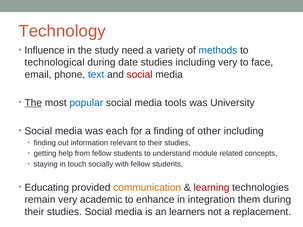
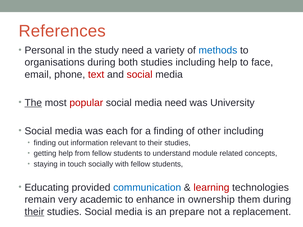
Technology: Technology -> References
Influence: Influence -> Personal
technological: technological -> organisations
date: date -> both
including very: very -> help
text colour: blue -> red
popular colour: blue -> red
media tools: tools -> need
communication colour: orange -> blue
integration: integration -> ownership
their at (34, 212) underline: none -> present
learners: learners -> prepare
